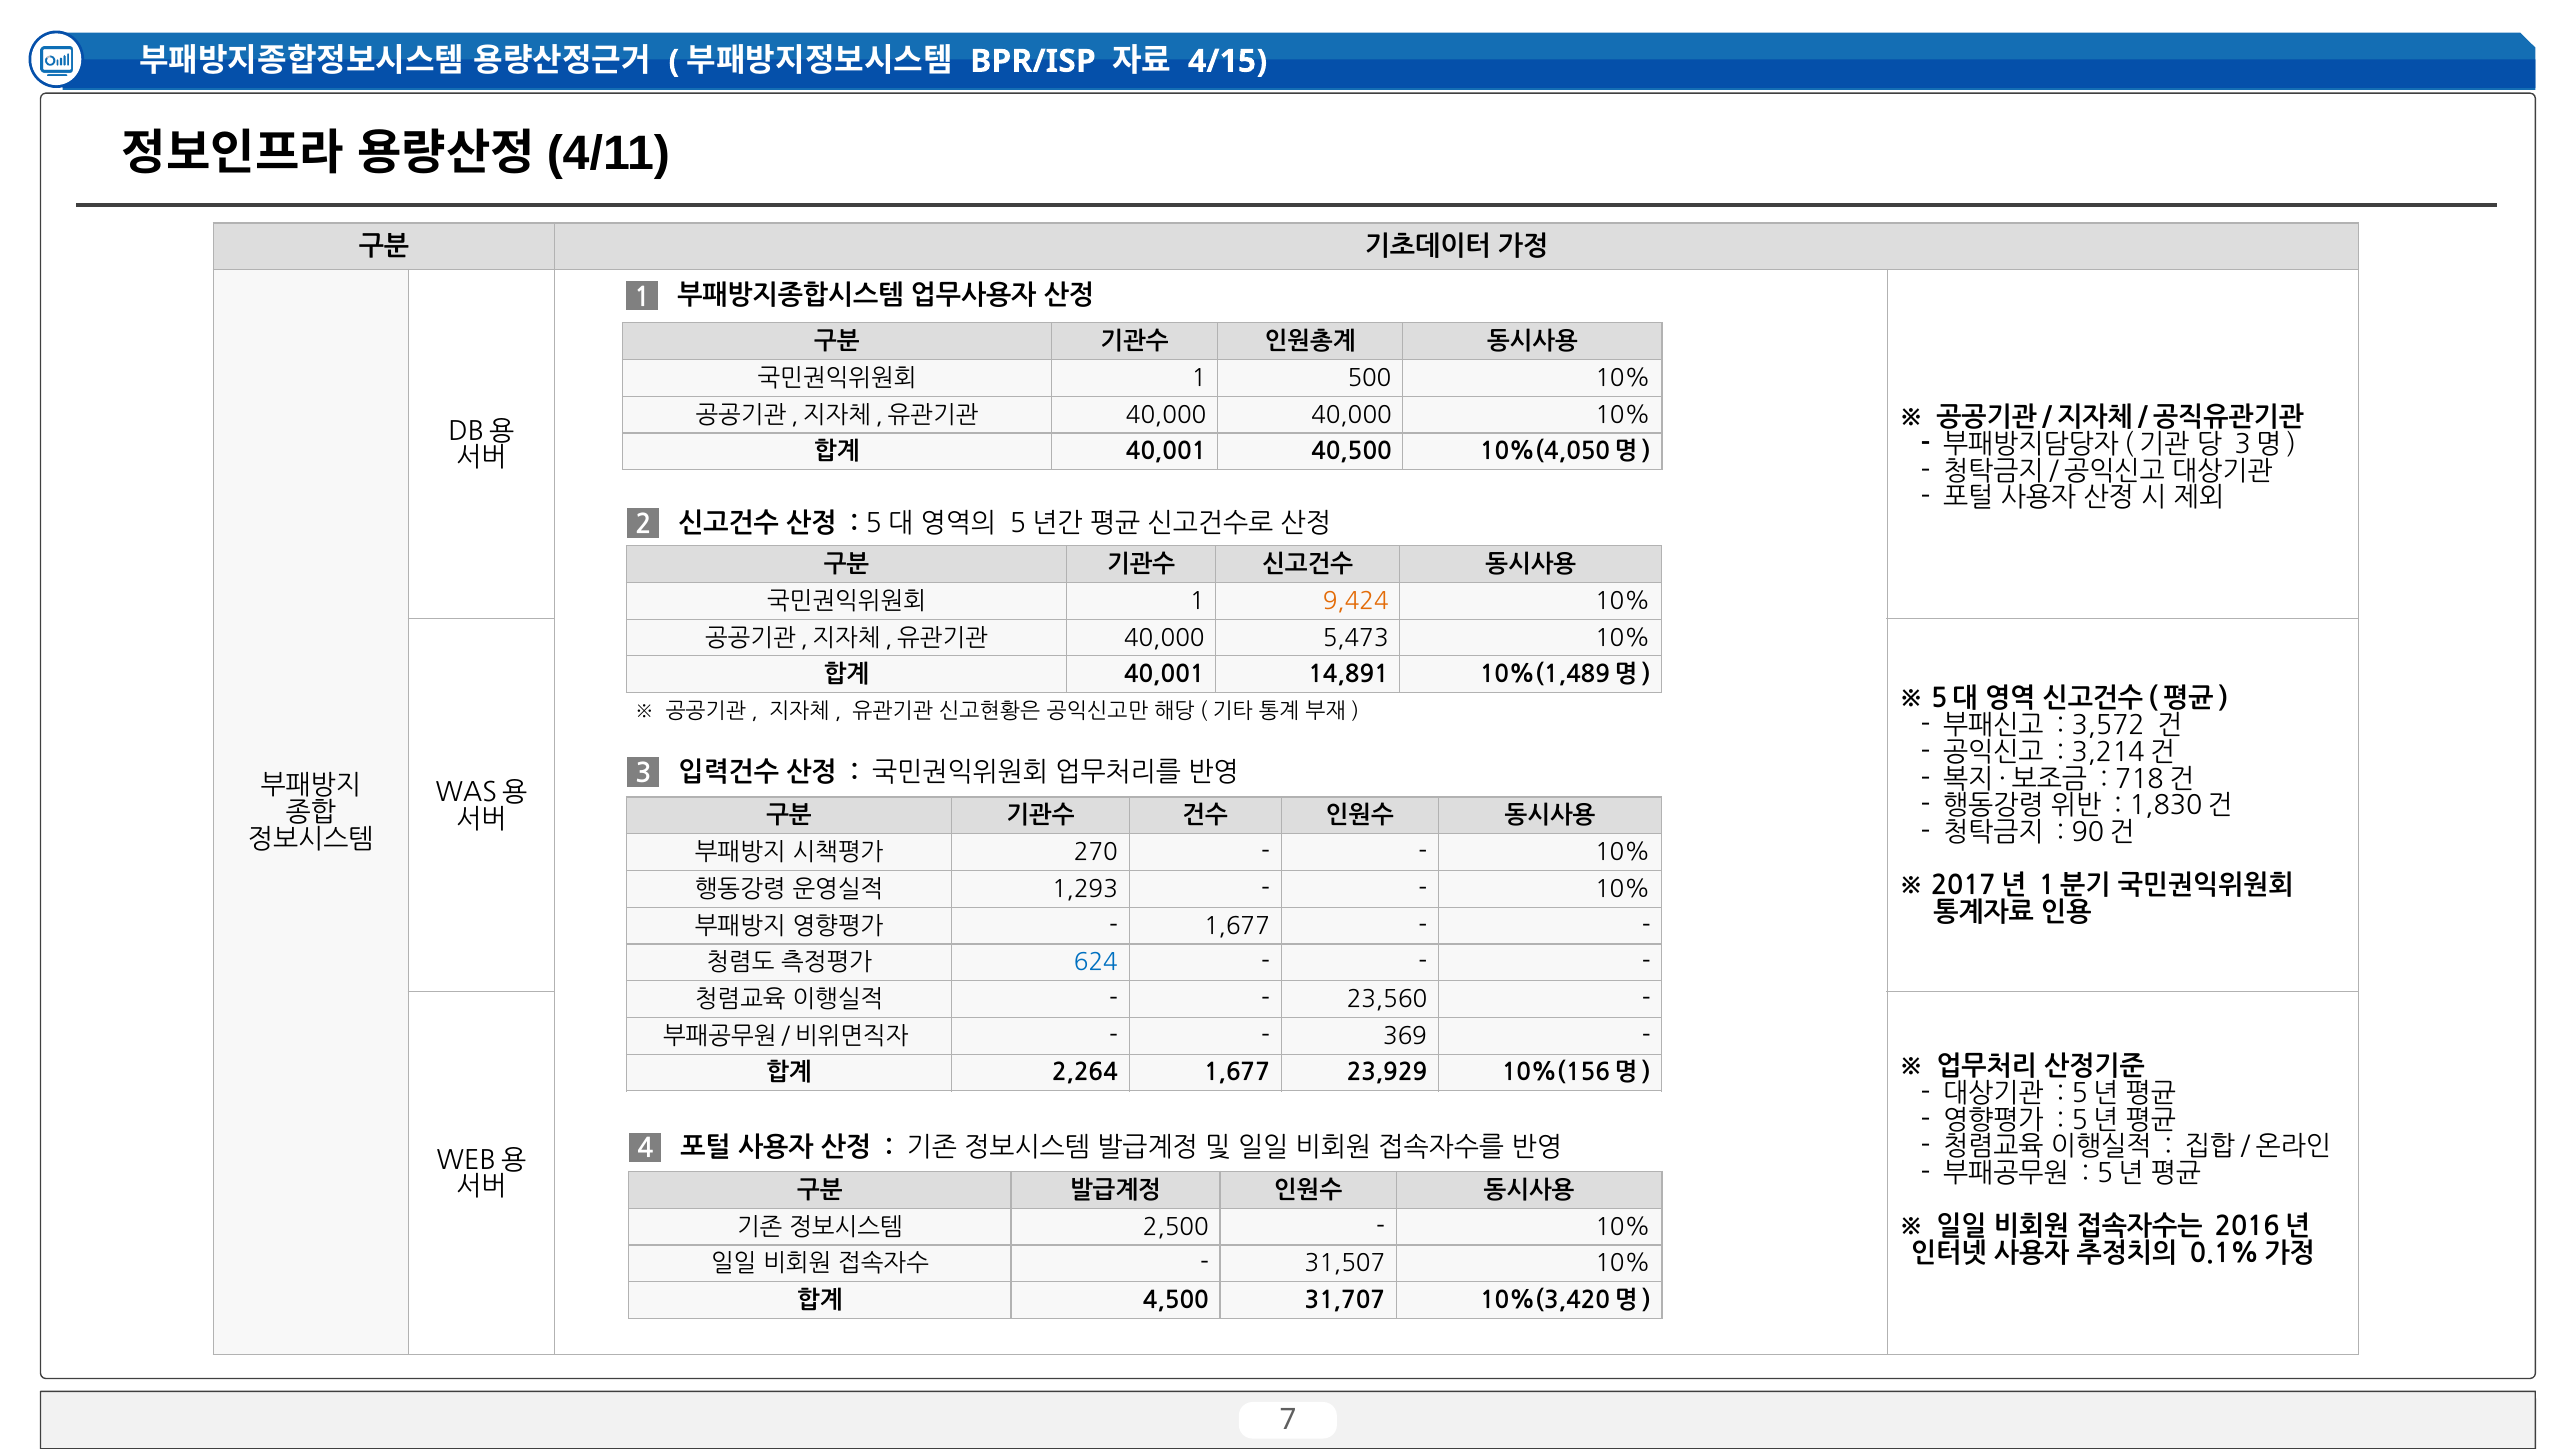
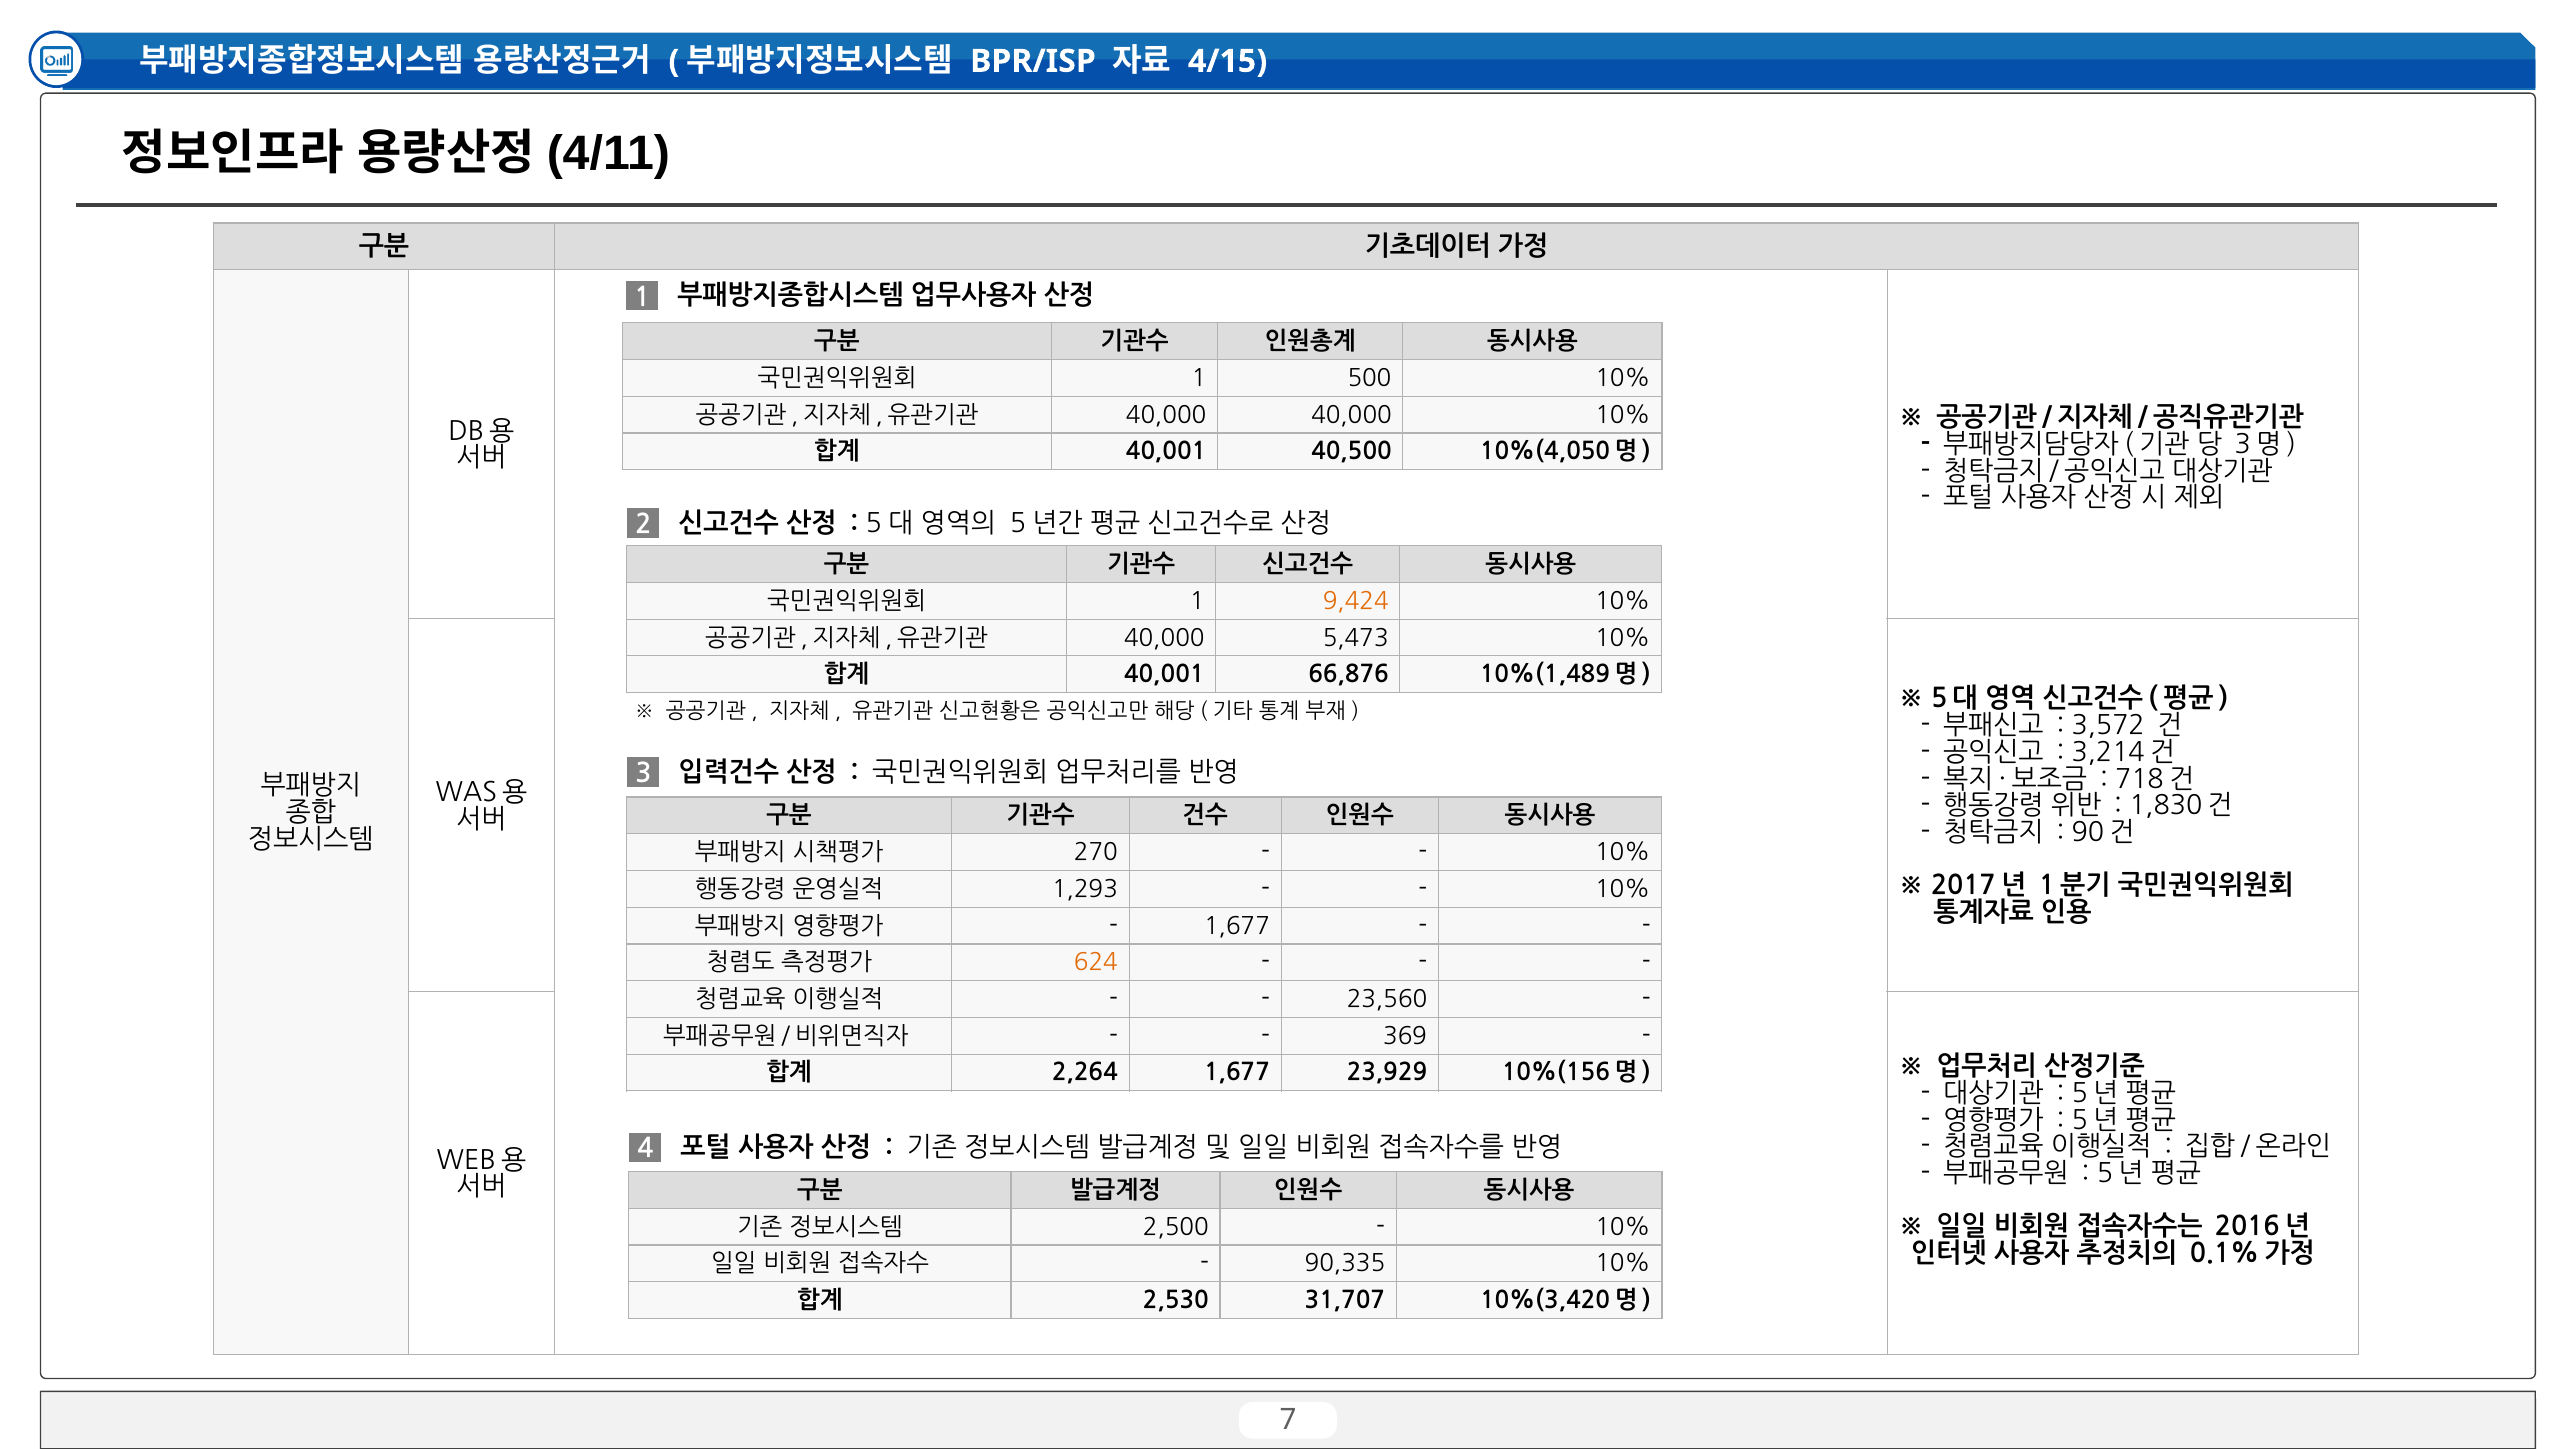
14,891: 14,891 -> 66,876
624 colour: blue -> orange
31,507: 31,507 -> 90,335
4,500: 4,500 -> 2,530
